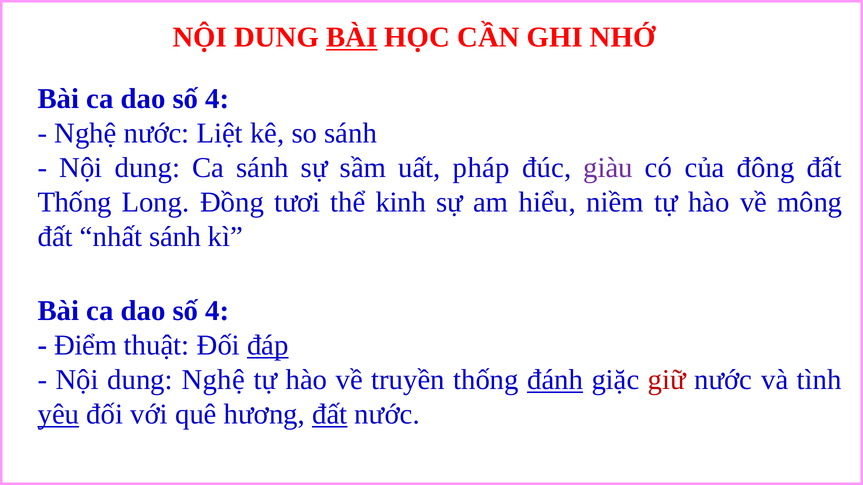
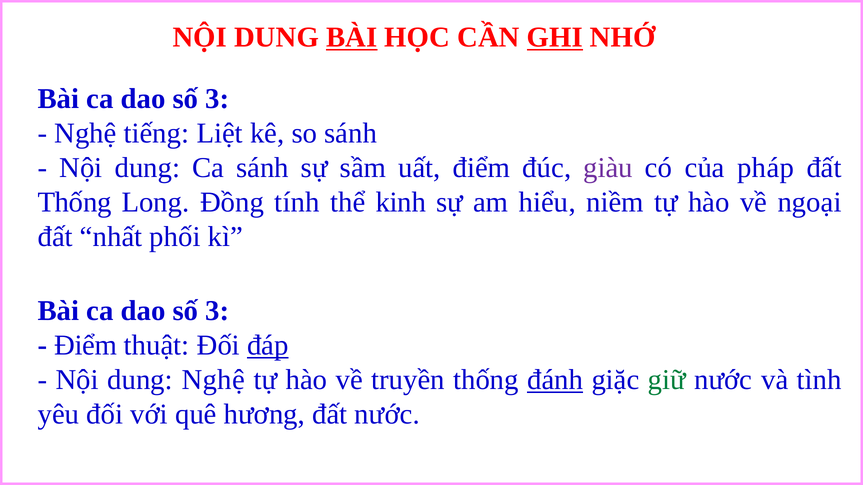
GHI underline: none -> present
4 at (217, 99): 4 -> 3
Nghệ nước: nước -> tiếng
uất pháp: pháp -> điểm
đông: đông -> pháp
tươi: tươi -> tính
mông: mông -> ngoại
nhất sánh: sánh -> phối
4 at (217, 311): 4 -> 3
giữ colour: red -> green
yêu underline: present -> none
đất at (330, 415) underline: present -> none
